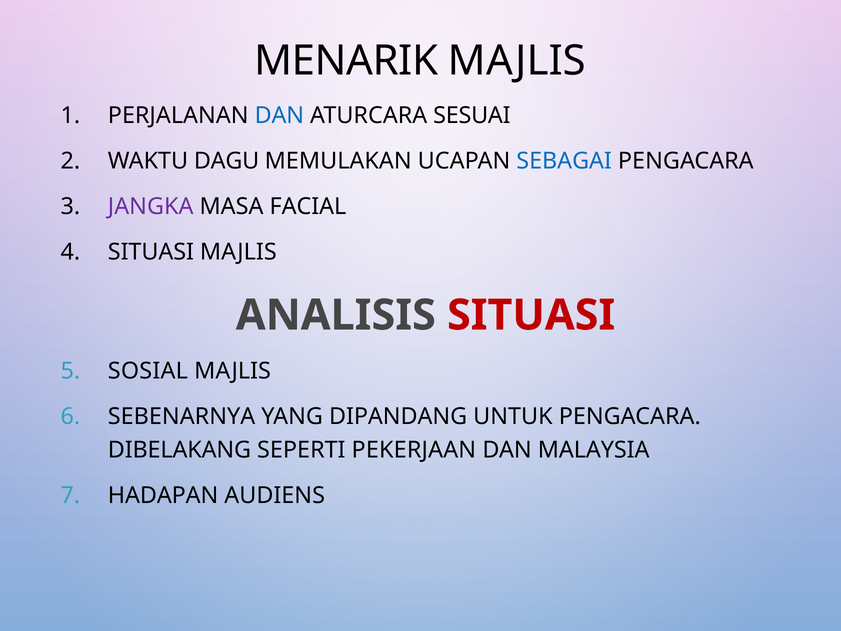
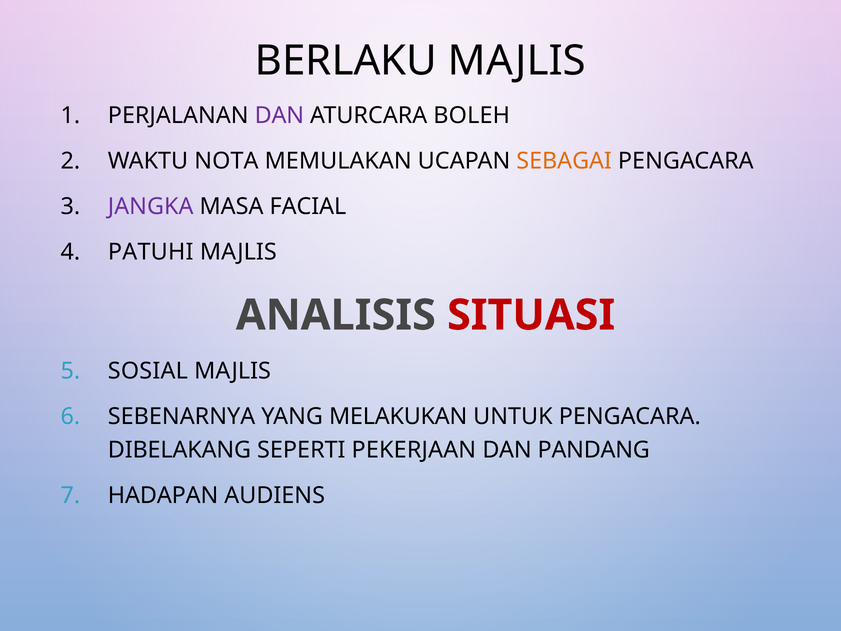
MENARIK: MENARIK -> BERLAKU
DAN at (279, 116) colour: blue -> purple
SESUAI: SESUAI -> BOLEH
DAGU: DAGU -> NOTA
SEBAGAI colour: blue -> orange
SITUASI at (151, 252): SITUASI -> PATUHI
DIPANDANG: DIPANDANG -> MELAKUKAN
MALAYSIA: MALAYSIA -> PANDANG
